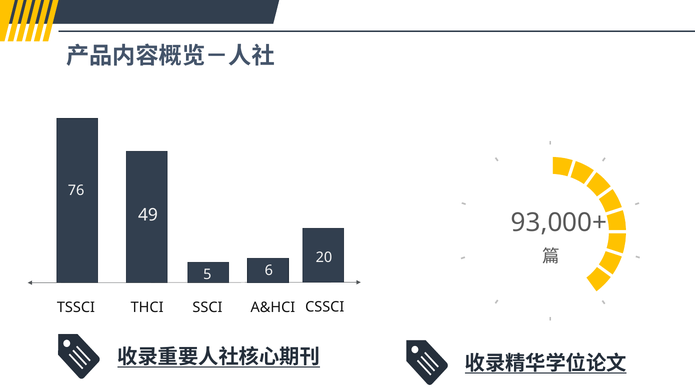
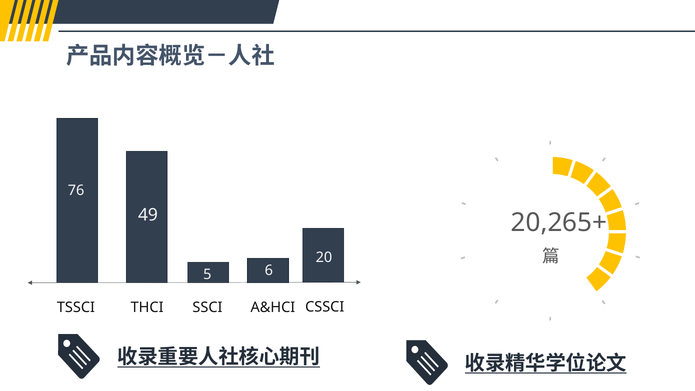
93,000+: 93,000+ -> 20,265+
